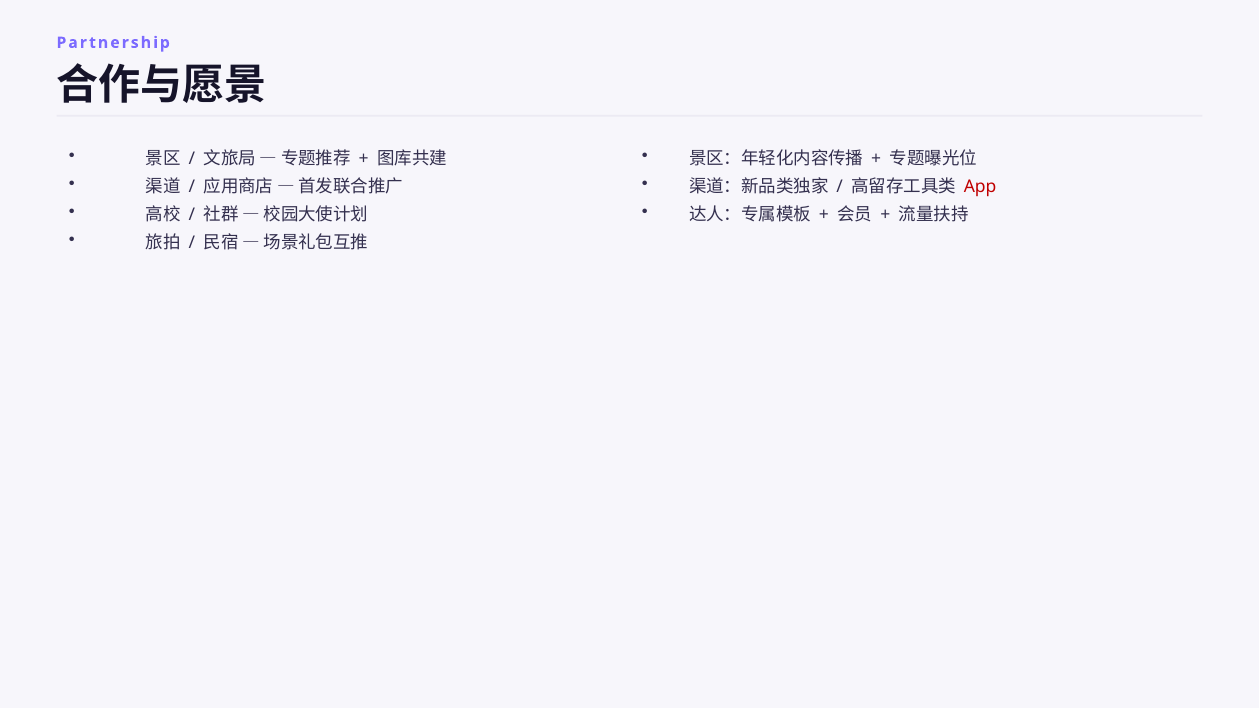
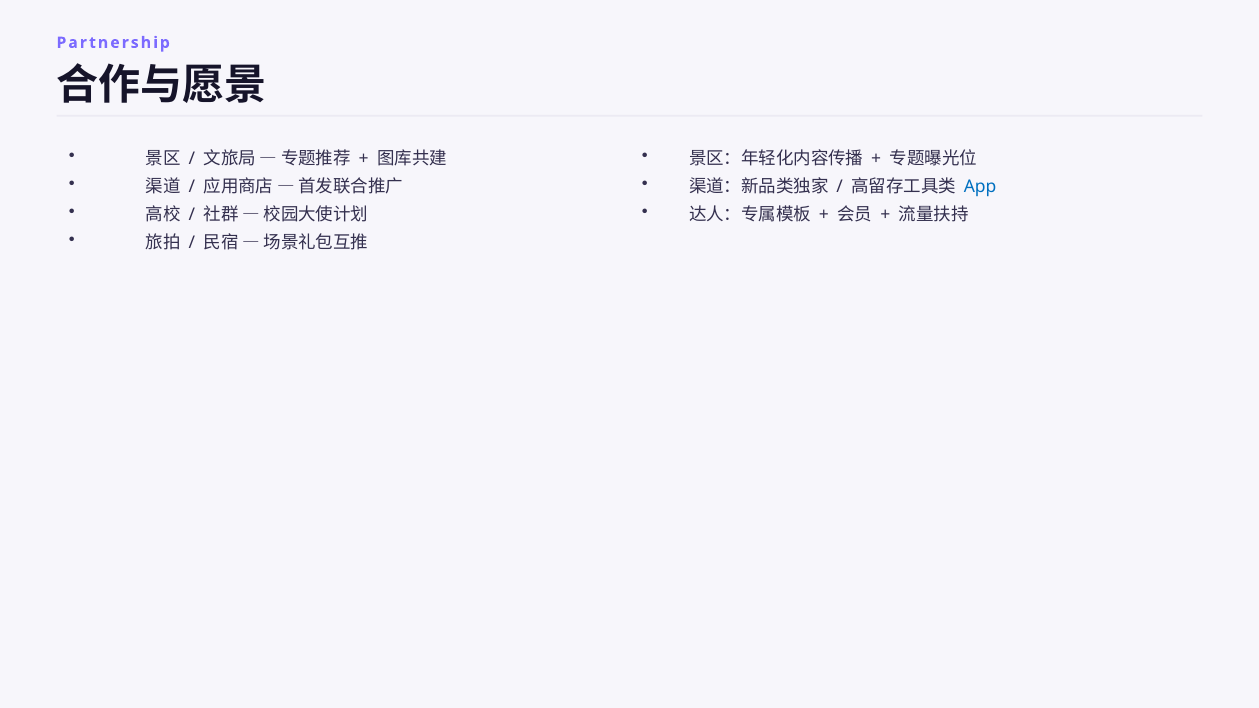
App colour: red -> blue
